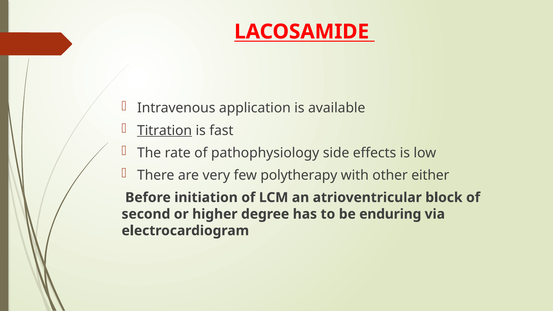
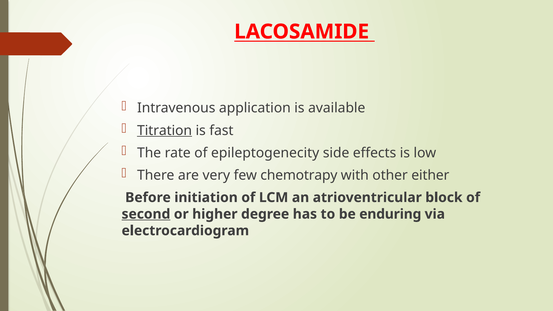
pathophysiology: pathophysiology -> epileptogenecity
polytherapy: polytherapy -> chemotrapy
second underline: none -> present
